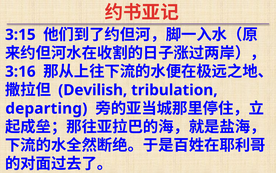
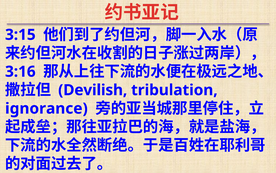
departing: departing -> ignorance
